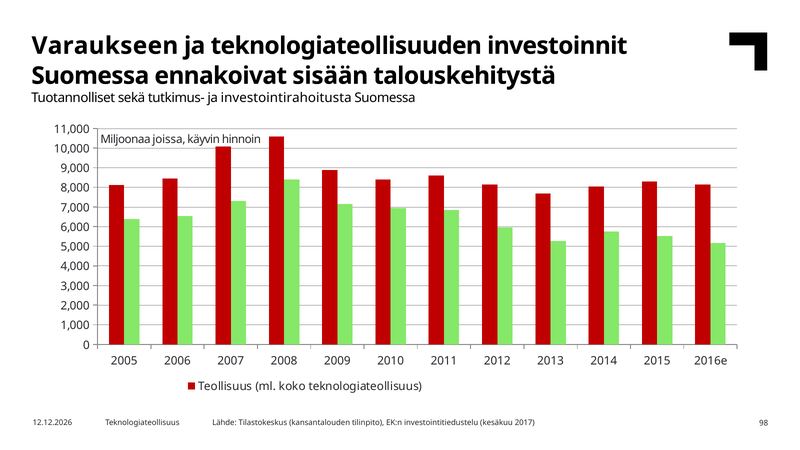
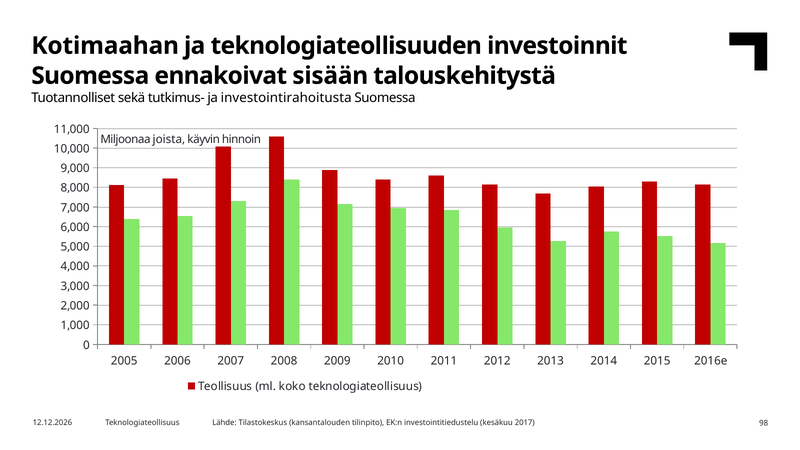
Varaukseen: Varaukseen -> Kotimaahan
joissa: joissa -> joista
